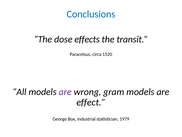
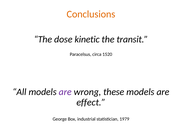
Conclusions colour: blue -> orange
effects: effects -> kinetic
gram: gram -> these
